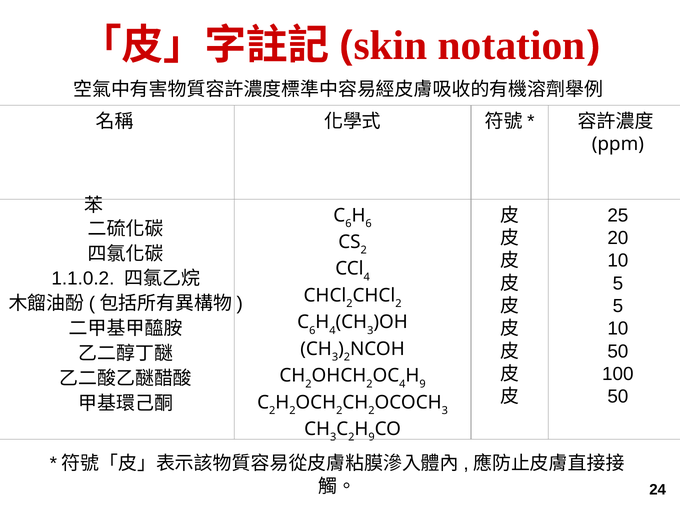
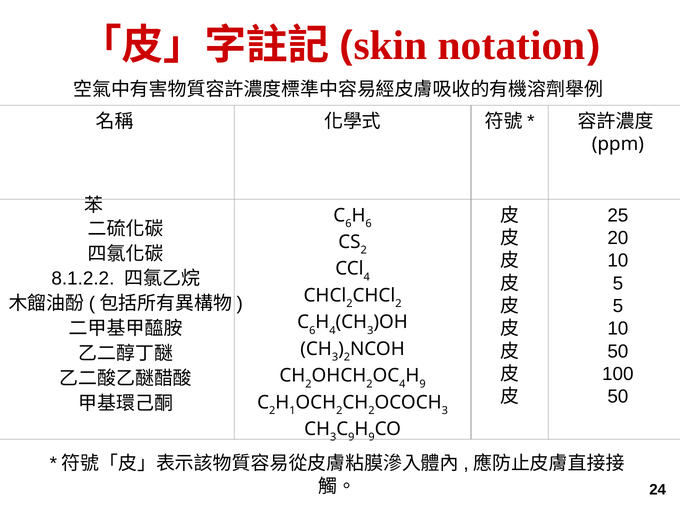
1.1.0.2: 1.1.0.2 -> 8.1.2.2
2 at (292, 411): 2 -> 1
2 at (351, 437): 2 -> 9
